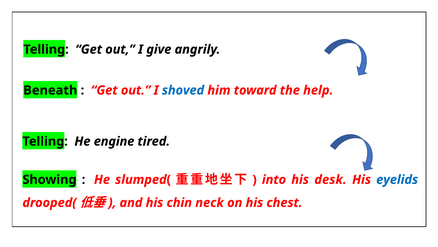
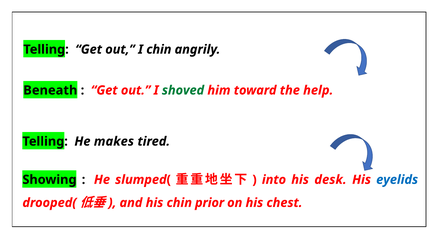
I give: give -> chin
shoved colour: blue -> green
engine: engine -> makes
neck: neck -> prior
